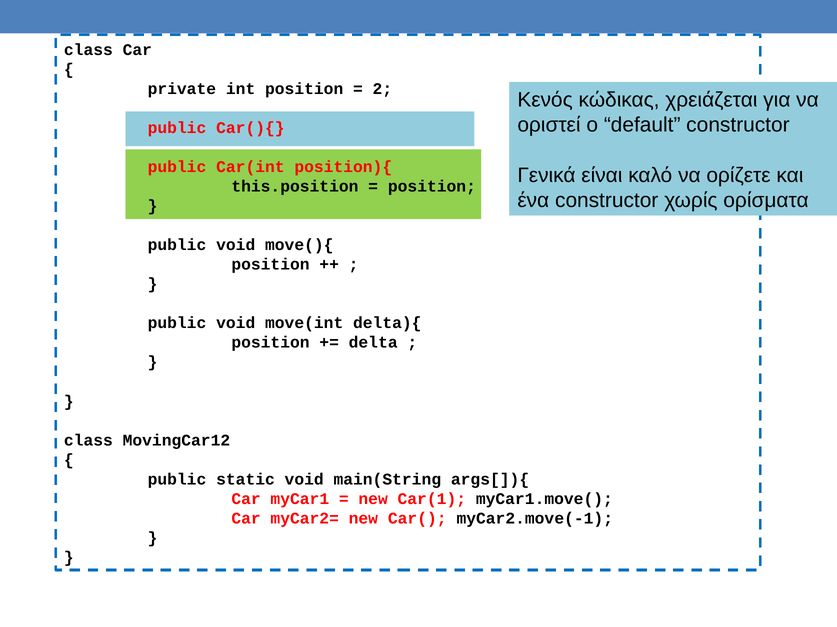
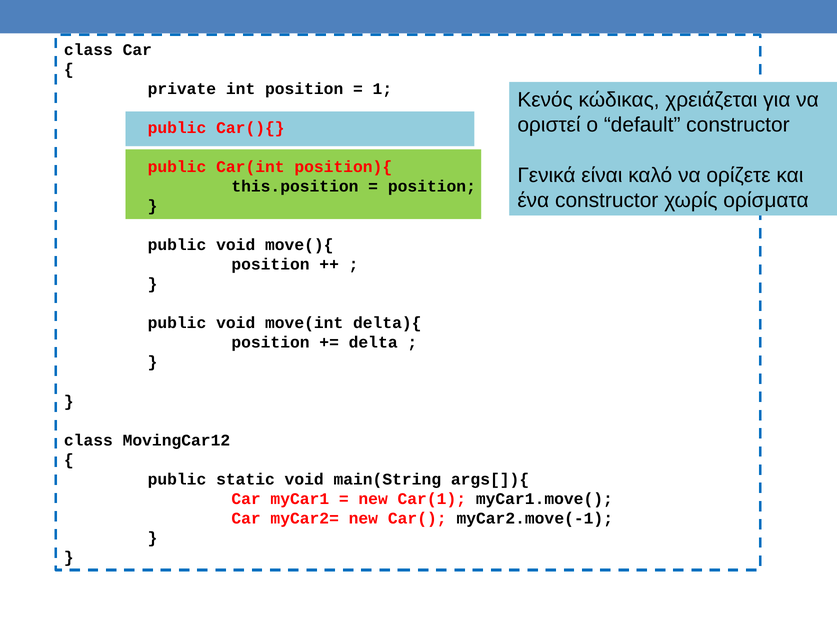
2: 2 -> 1
